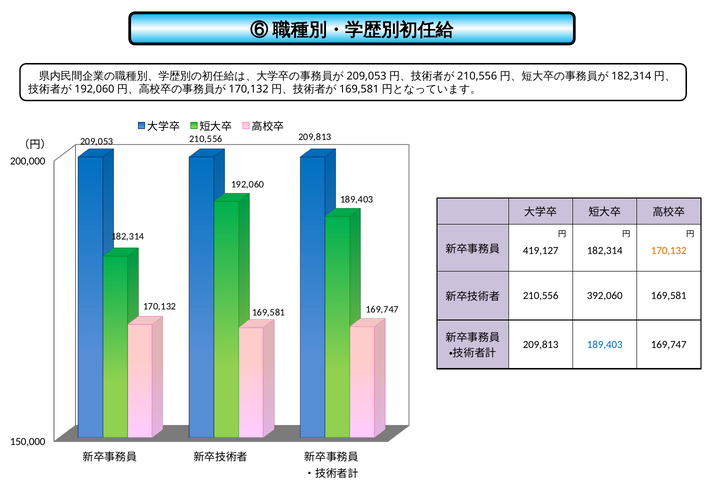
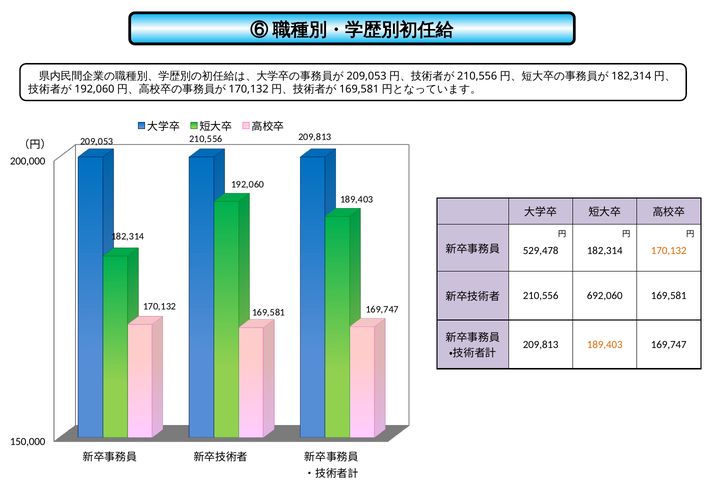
419,127: 419,127 -> 529,478
392,060: 392,060 -> 692,060
189,403 at (605, 345) colour: blue -> orange
